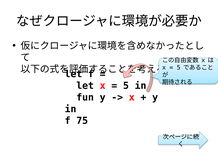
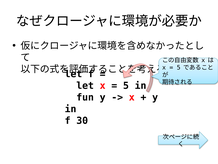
75: 75 -> 30
